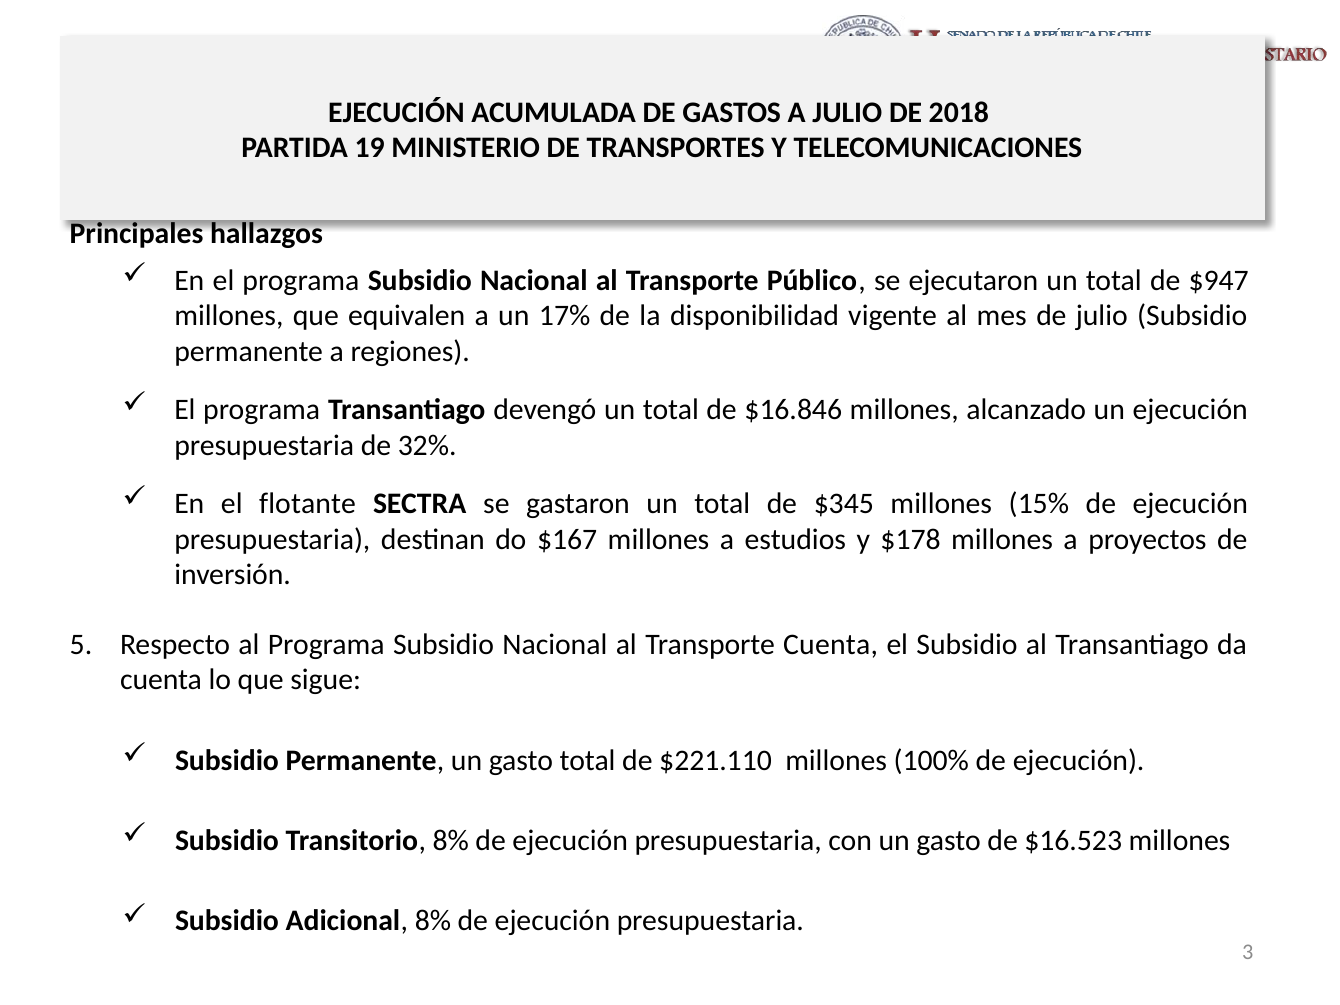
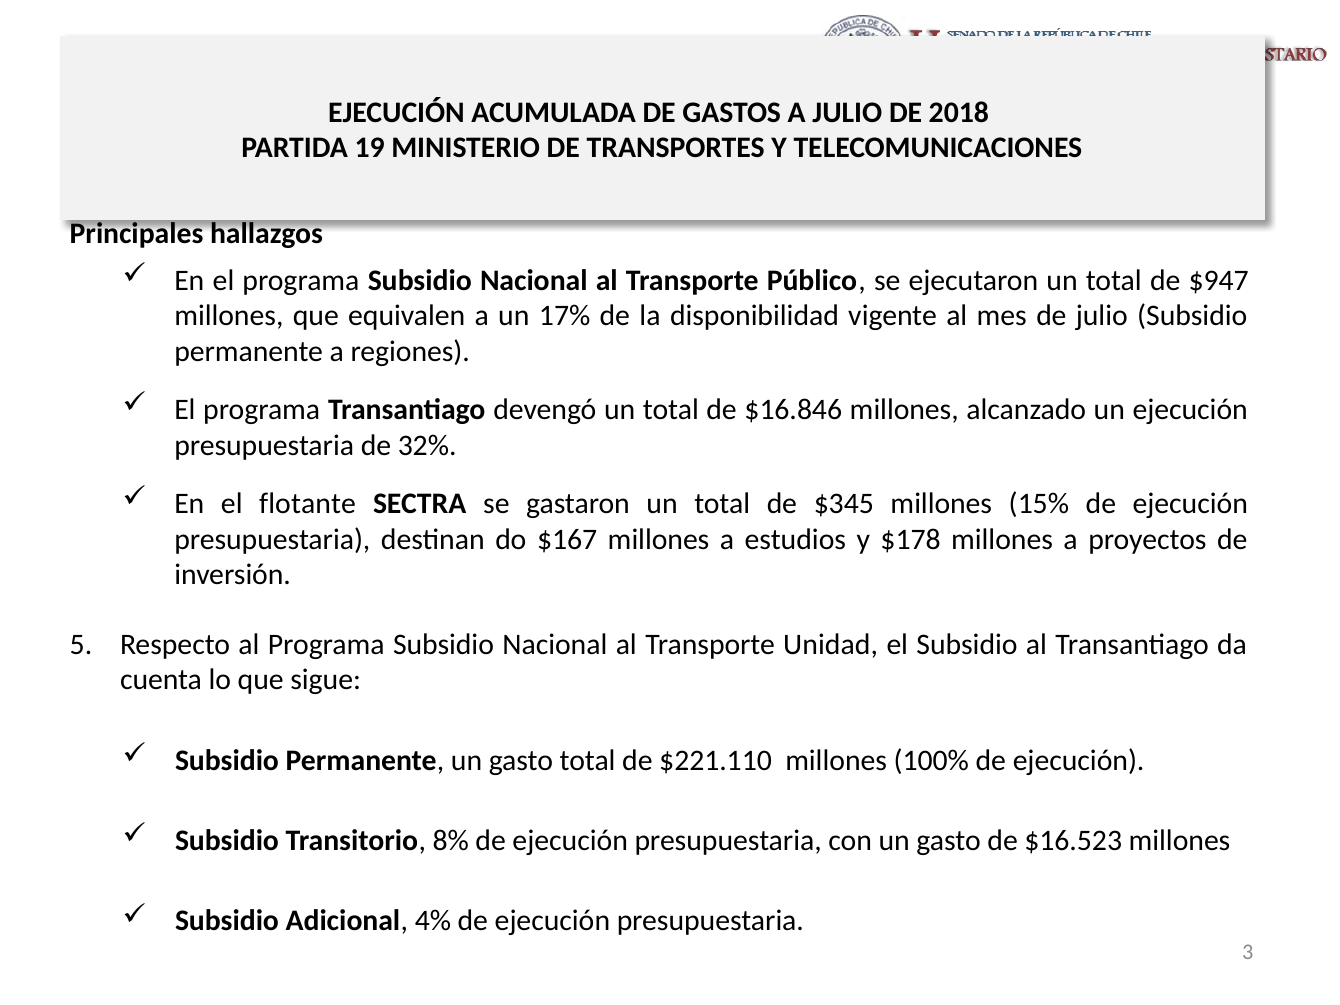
Transporte Cuenta: Cuenta -> Unidad
Adicional 8%: 8% -> 4%
